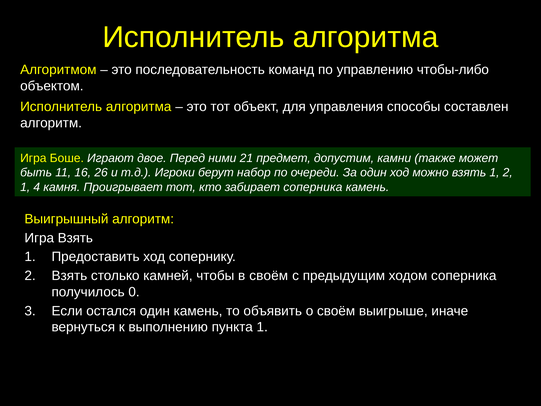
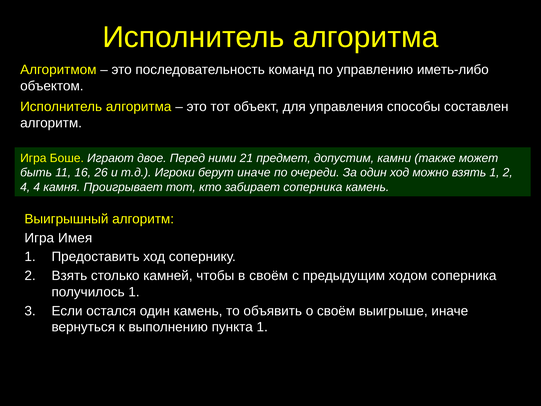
чтобы-либо: чтобы-либо -> иметь-либо
берут набор: набор -> иначе
1 at (25, 187): 1 -> 4
Игра Взять: Взять -> Имея
получилось 0: 0 -> 1
